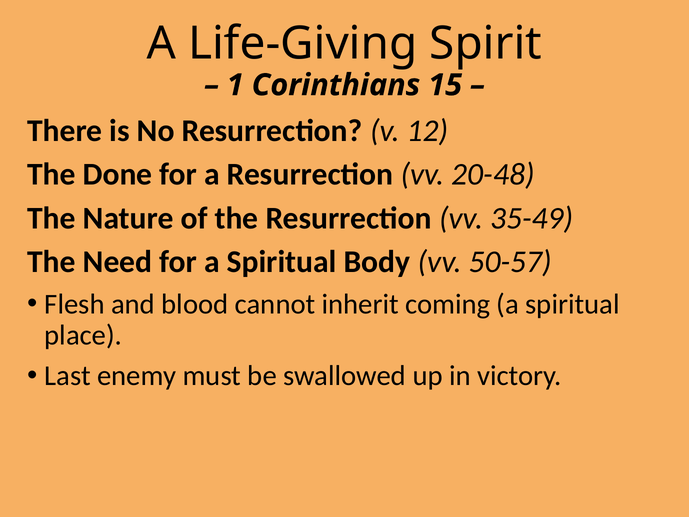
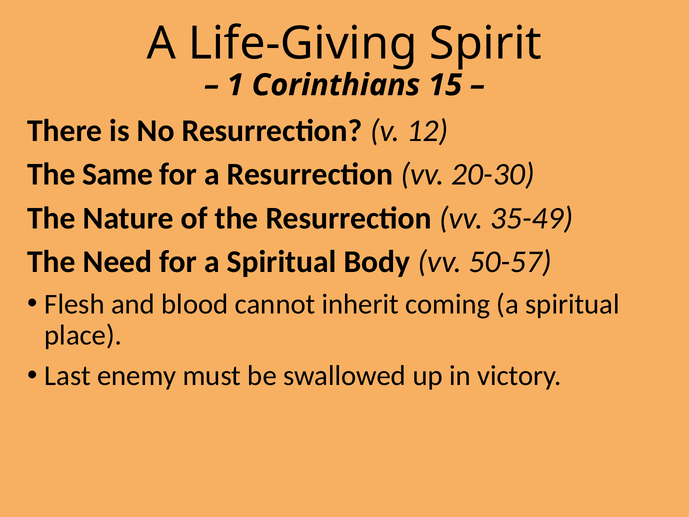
Done: Done -> Same
20-48: 20-48 -> 20-30
